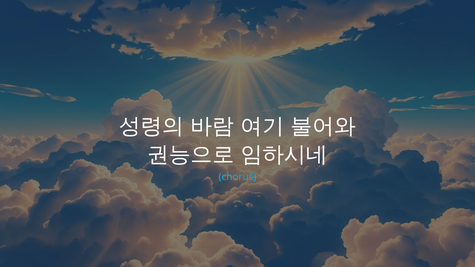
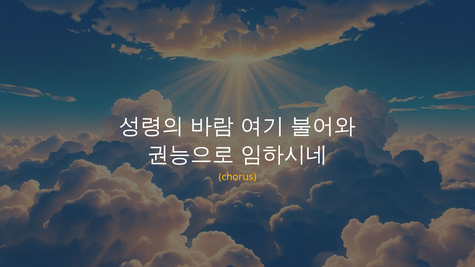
chorus colour: light blue -> yellow
